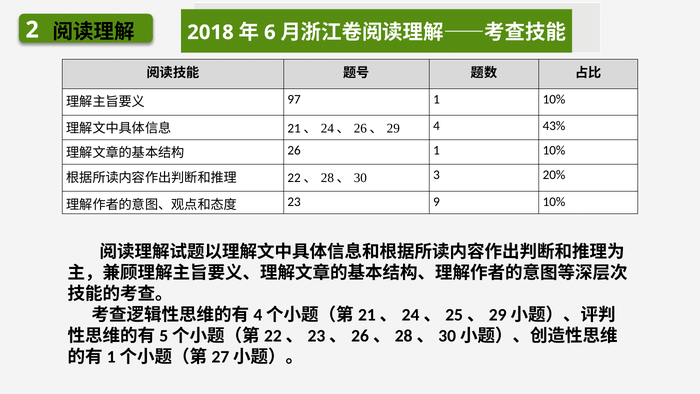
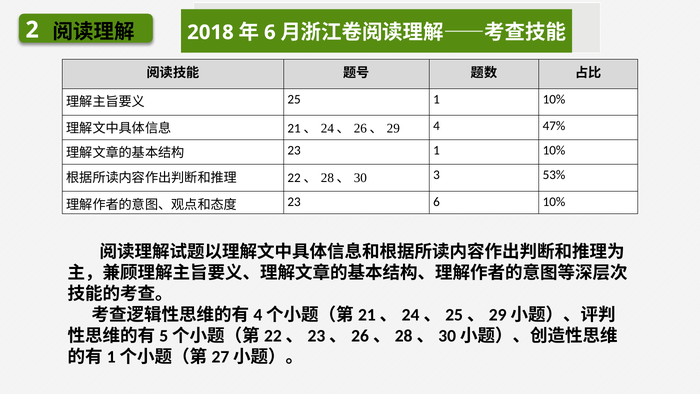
97: 97 -> 25
43%: 43% -> 47%
26 at (294, 150): 26 -> 23
20%: 20% -> 53%
23 9: 9 -> 6
